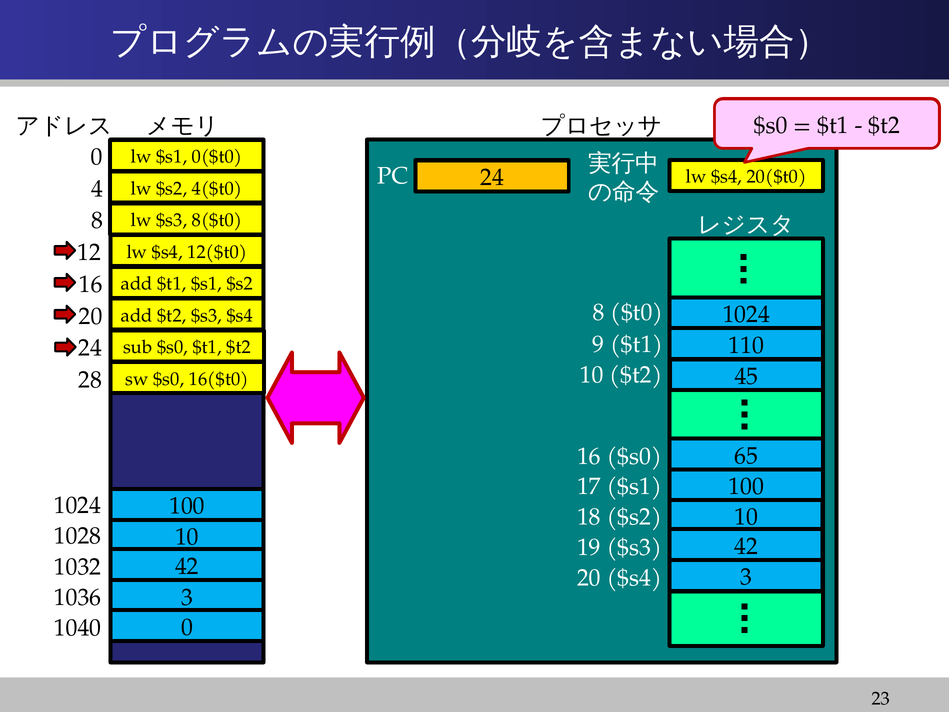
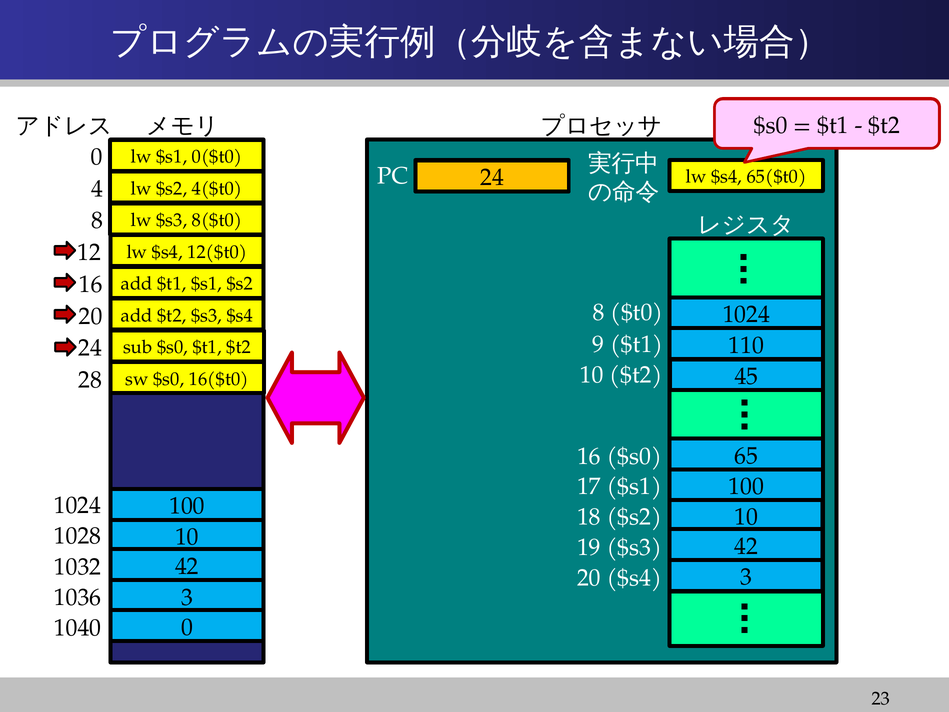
$s4 20($t0: 20($t0 -> 65($t0
